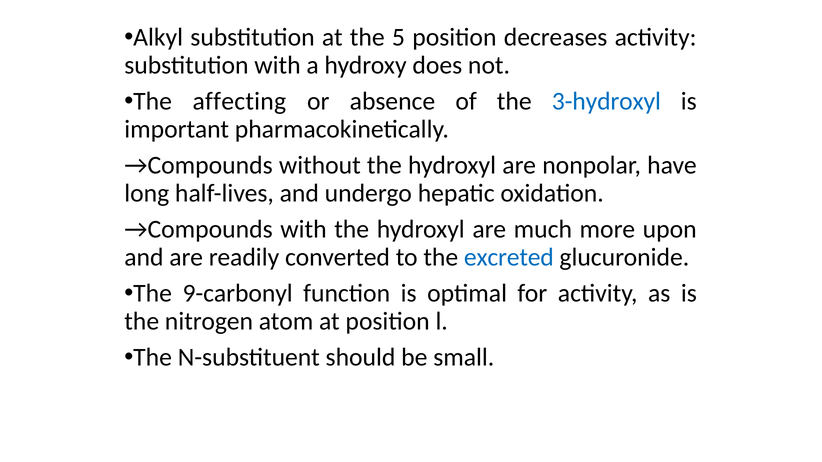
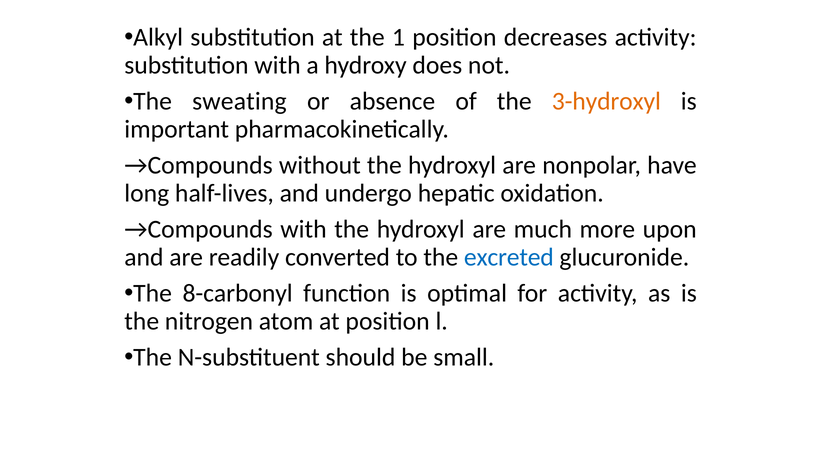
5: 5 -> 1
affecting: affecting -> sweating
3-hydroxyl colour: blue -> orange
9-carbonyl: 9-carbonyl -> 8-carbonyl
